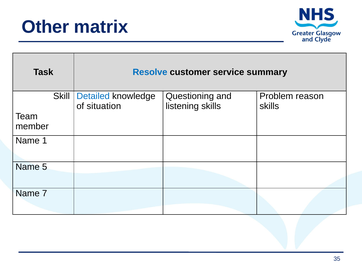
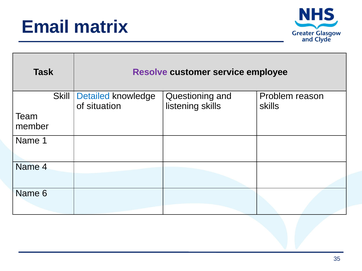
Other: Other -> Email
Resolve colour: blue -> purple
summary: summary -> employee
5: 5 -> 4
7: 7 -> 6
